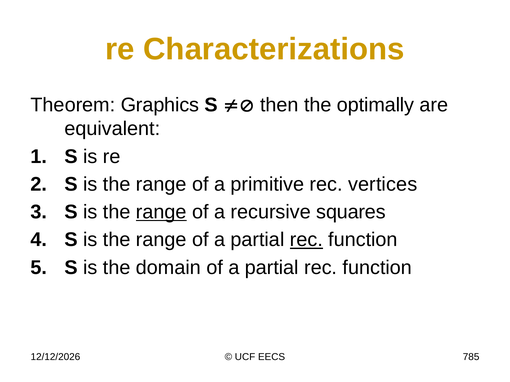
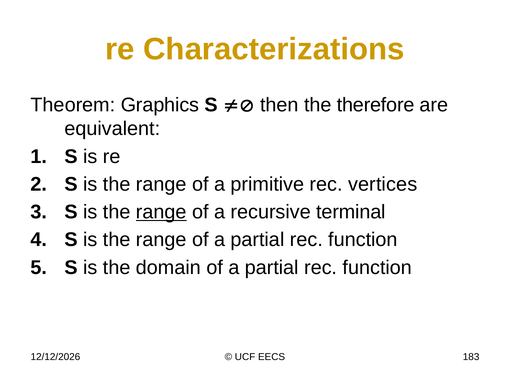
optimally: optimally -> therefore
squares: squares -> terminal
rec at (306, 240) underline: present -> none
785: 785 -> 183
